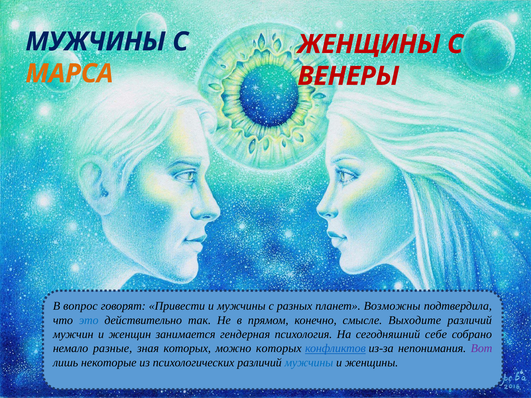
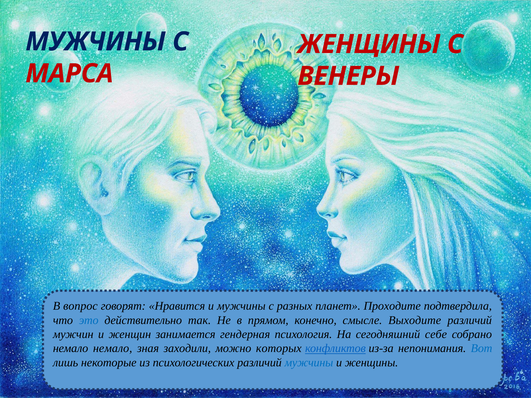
МАРСА colour: orange -> red
Привести: Привести -> Нравится
Возможны: Возможны -> Проходите
немало разные: разные -> немало
зная которых: которых -> заходили
Вот colour: purple -> blue
